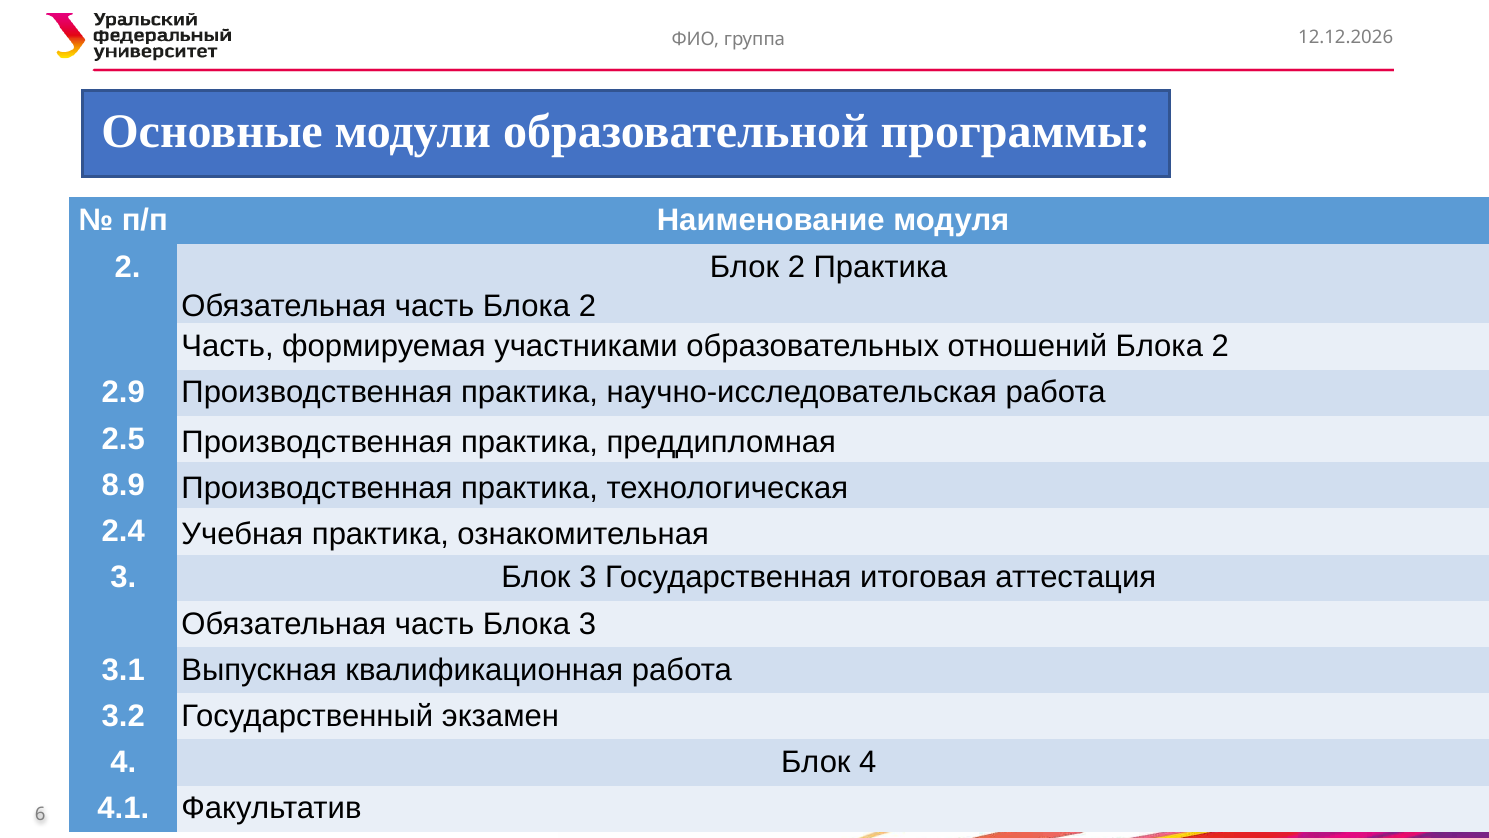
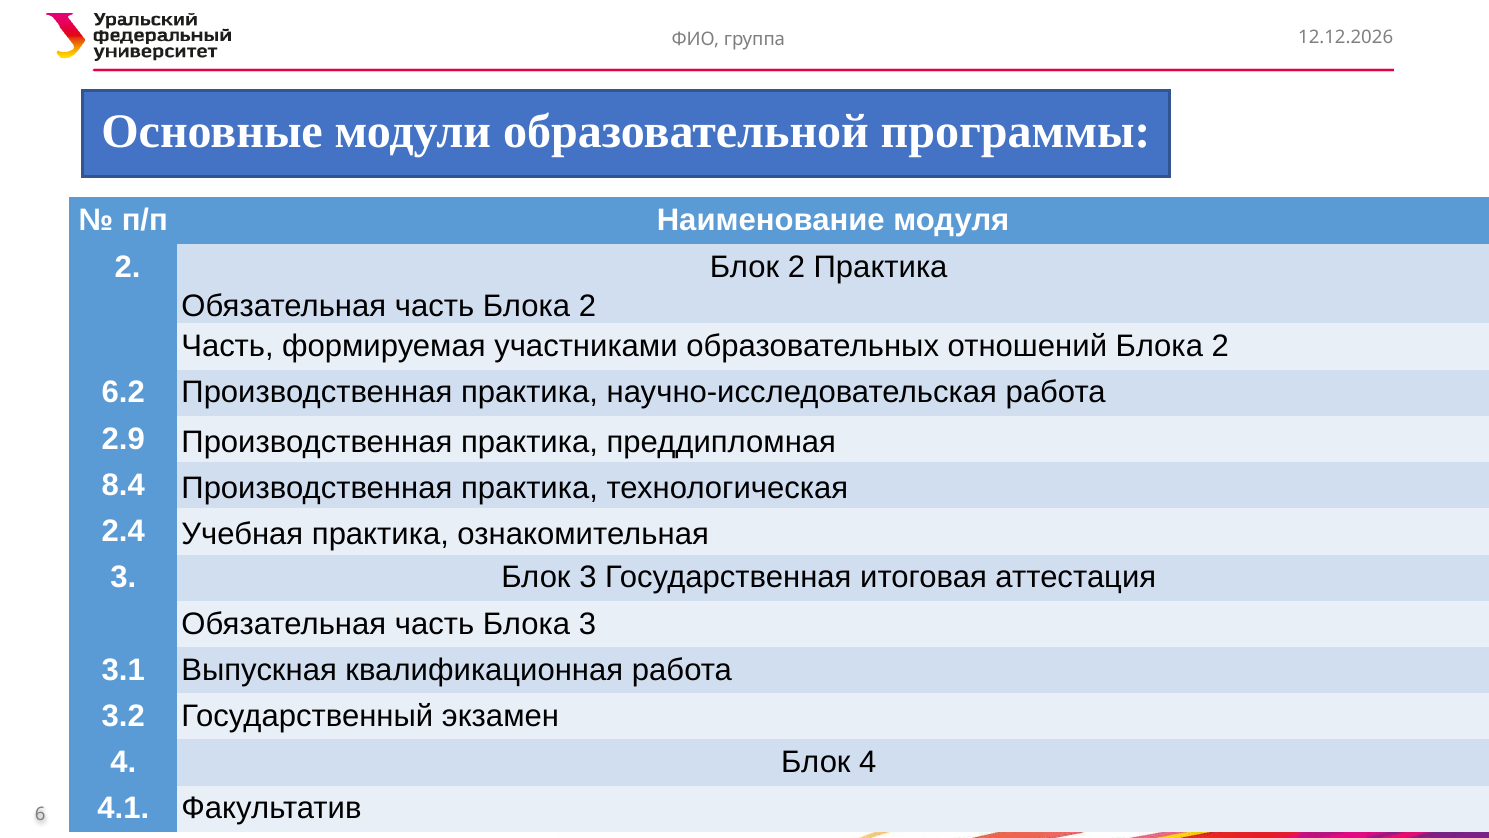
2.9: 2.9 -> 6.2
2.5: 2.5 -> 2.9
8.9: 8.9 -> 8.4
